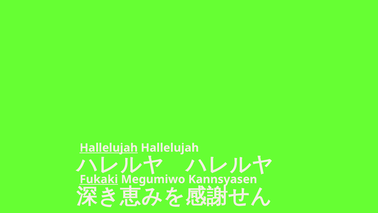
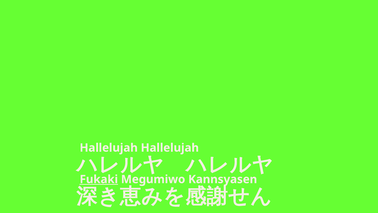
Hallelujah at (109, 148) underline: present -> none
